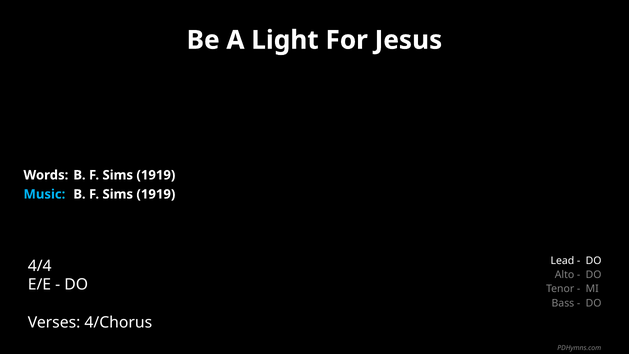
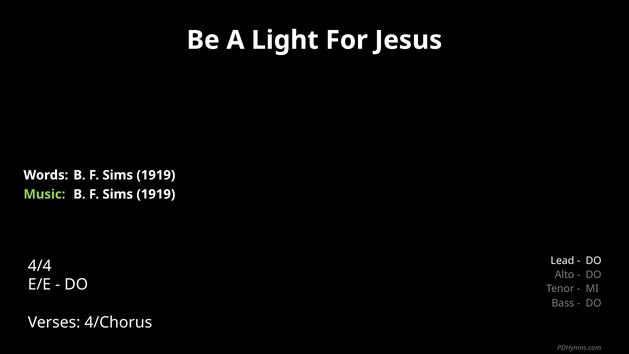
Music colour: light blue -> light green
